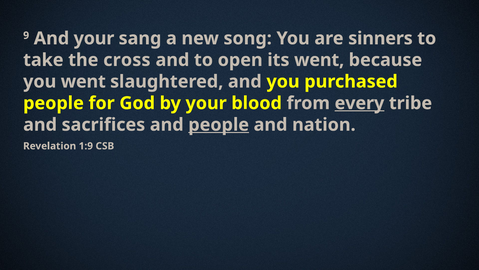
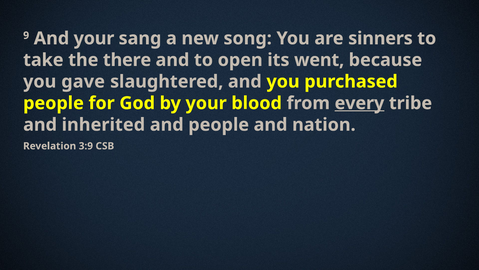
cross: cross -> there
you went: went -> gave
sacrifices: sacrifices -> inherited
people at (219, 125) underline: present -> none
1:9: 1:9 -> 3:9
